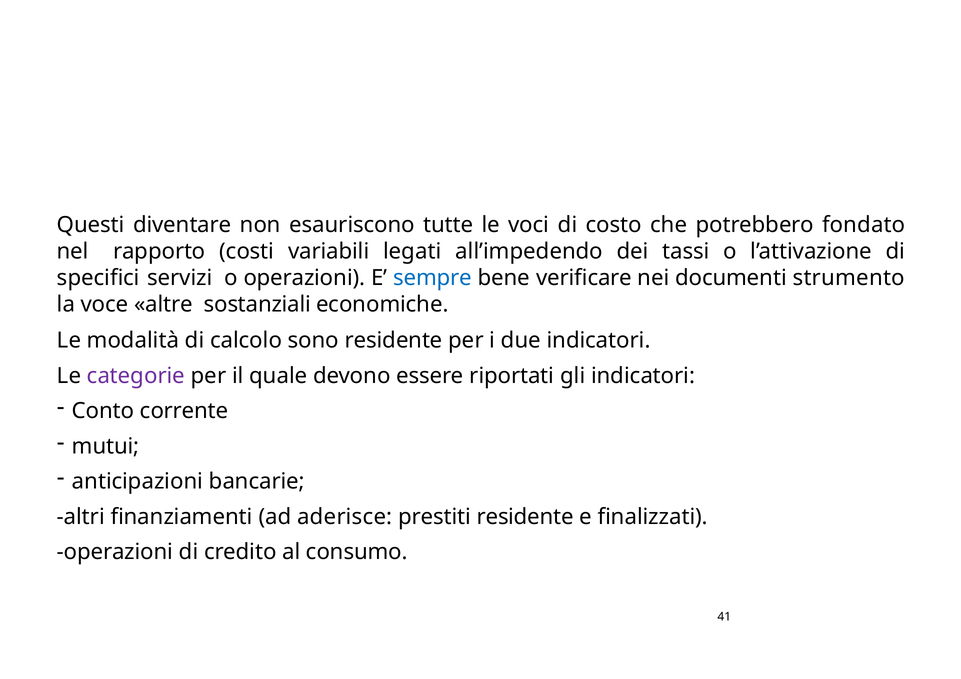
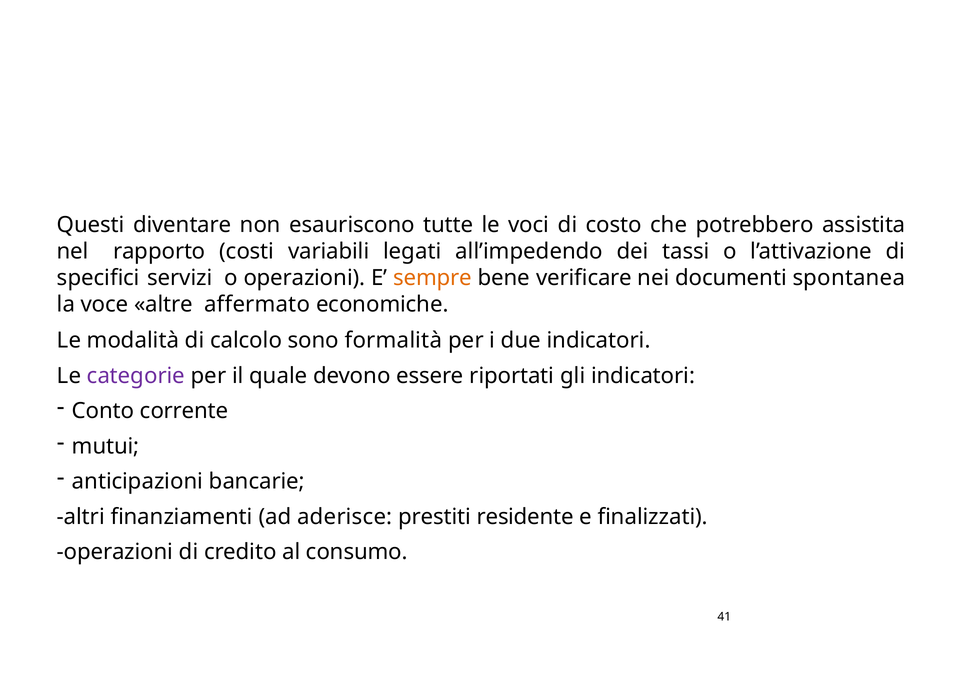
fondato: fondato -> assistita
sempre colour: blue -> orange
strumento: strumento -> spontanea
sostanziali: sostanziali -> affermato
sono residente: residente -> formalità
